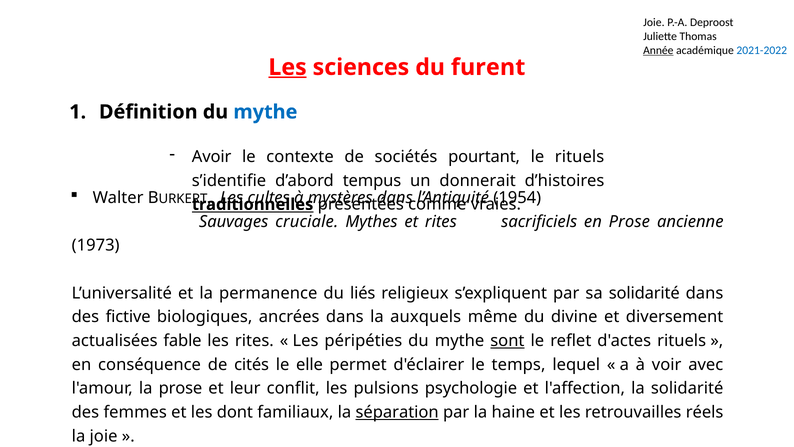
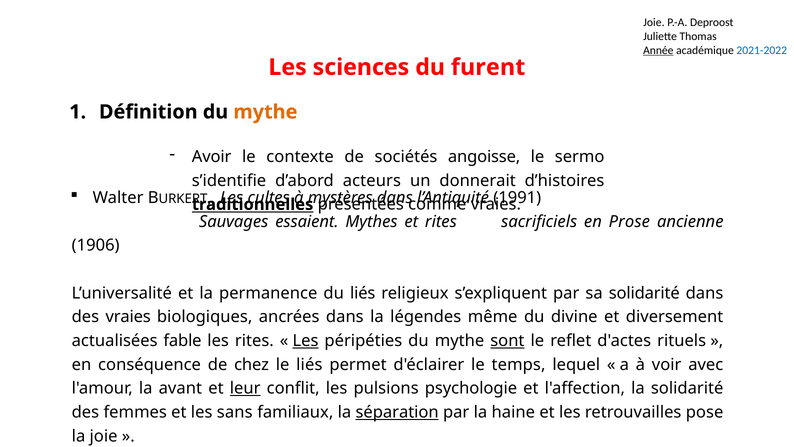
Les at (288, 67) underline: present -> none
mythe at (265, 112) colour: blue -> orange
pourtant: pourtant -> angoisse
le rituels: rituels -> sermo
tempus: tempus -> acteurs
1954: 1954 -> 1991
cruciale: cruciale -> essaient
1973: 1973 -> 1906
des fictive: fictive -> vraies
auxquels: auxquels -> légendes
Les at (305, 340) underline: none -> present
cités: cités -> chez
le elle: elle -> liés
la prose: prose -> avant
leur underline: none -> present
dont: dont -> sans
réels: réels -> pose
